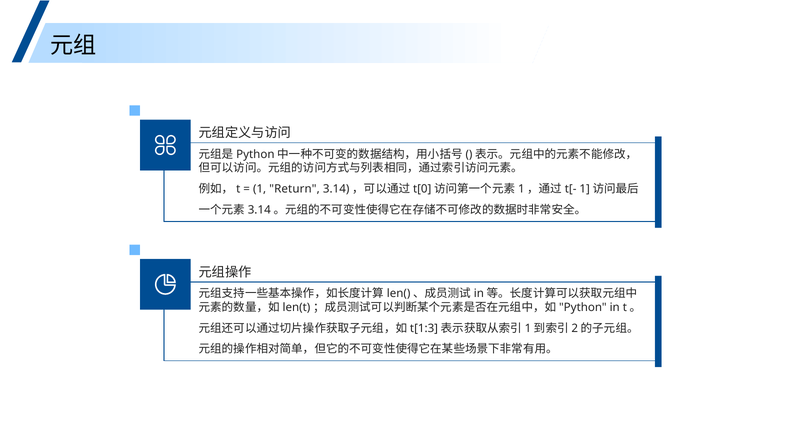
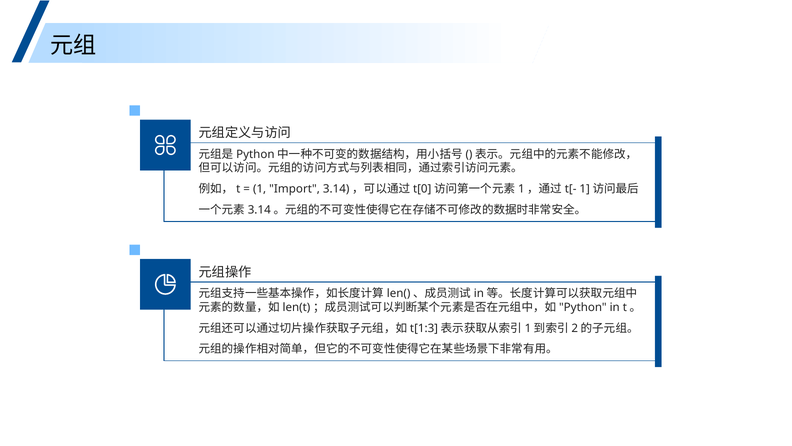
Return: Return -> Import
